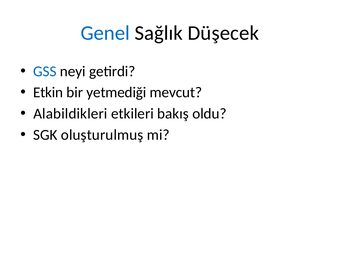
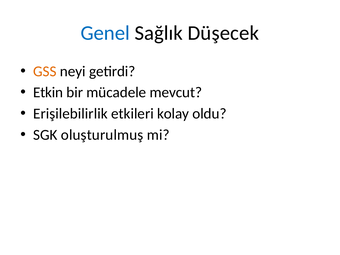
GSS colour: blue -> orange
yetmediği: yetmediği -> mücadele
Alabildikleri: Alabildikleri -> Erişilebilirlik
bakış: bakış -> kolay
